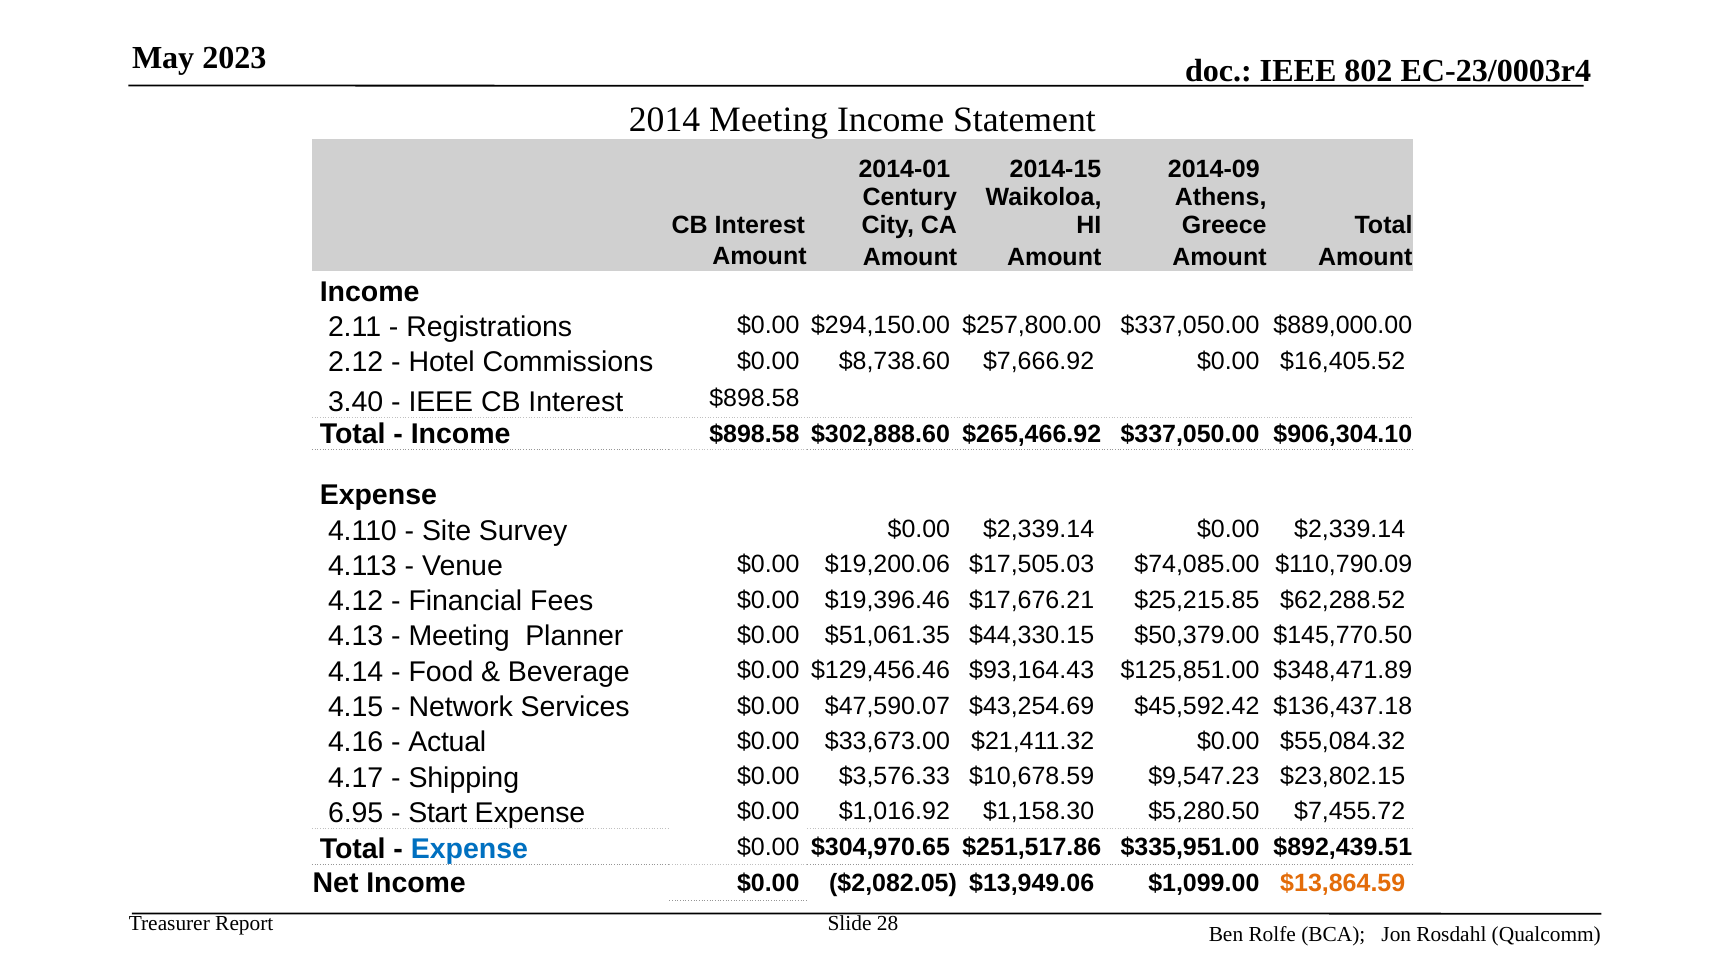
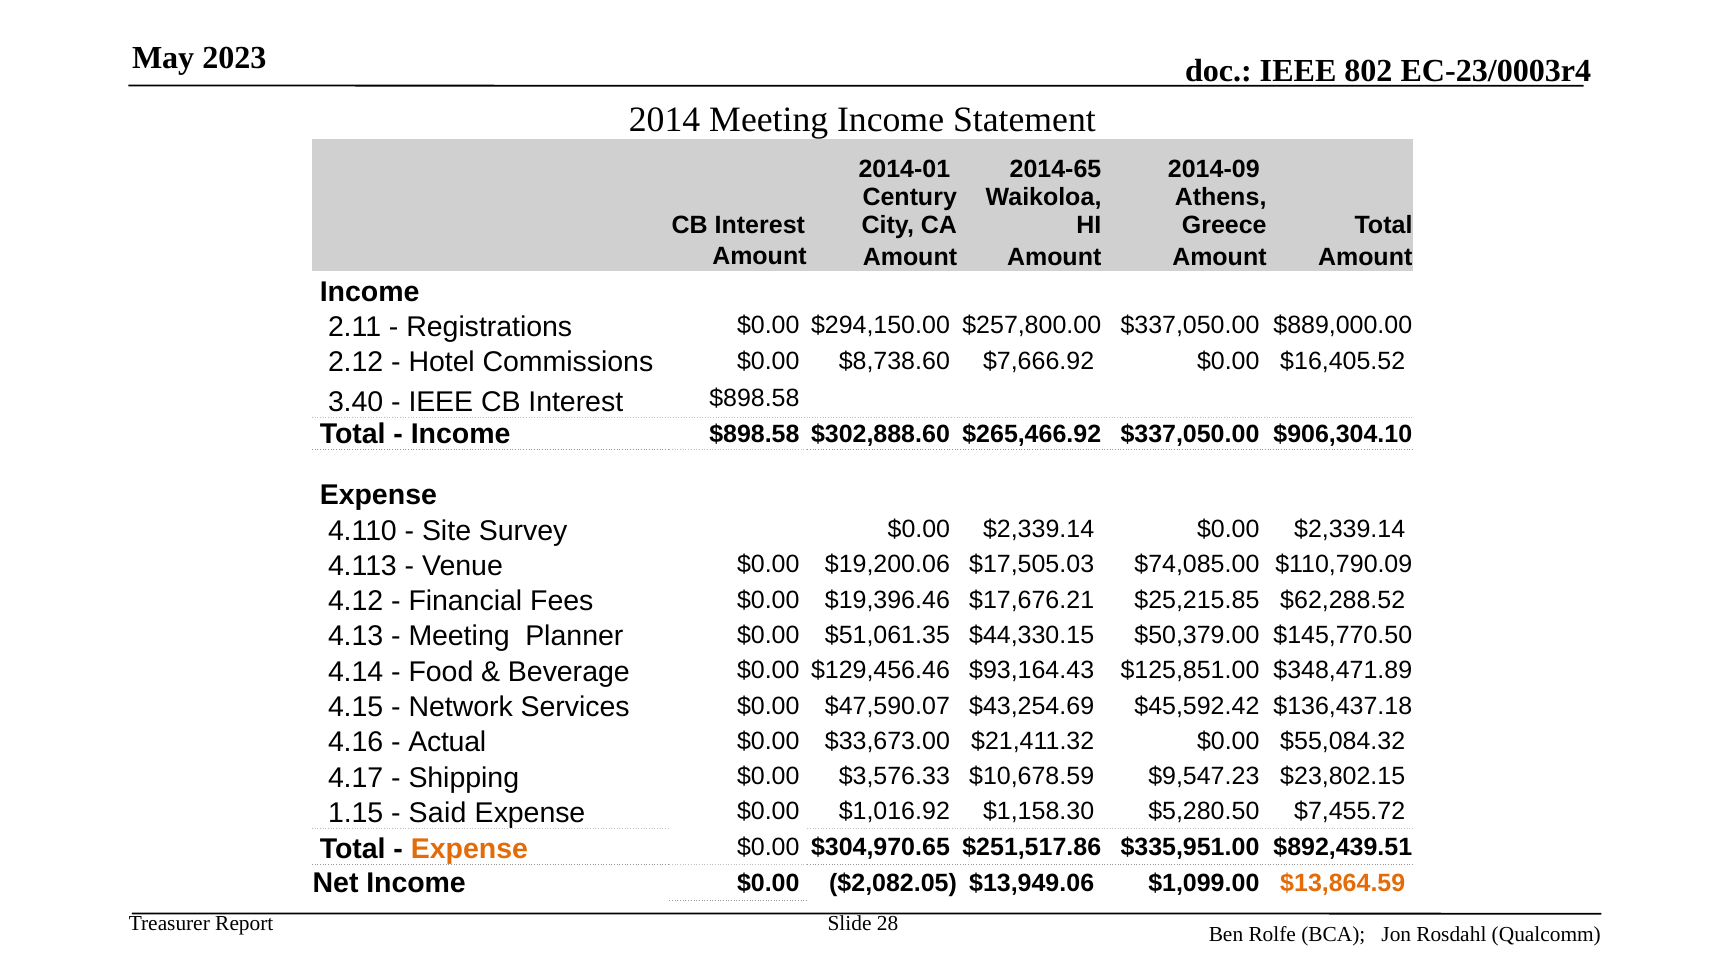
2014-15: 2014-15 -> 2014-65
6.95: 6.95 -> 1.15
Start: Start -> Said
Expense at (469, 849) colour: blue -> orange
